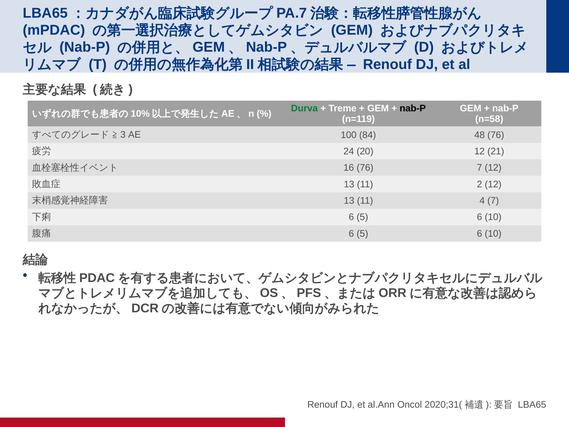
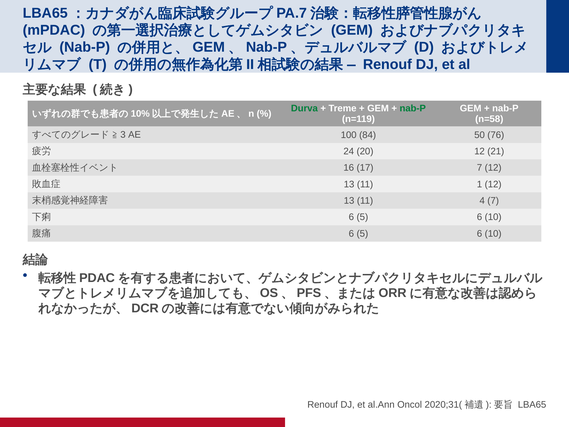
nab-P at (413, 108) colour: black -> green
48: 48 -> 50
16 76: 76 -> 17
2: 2 -> 1
